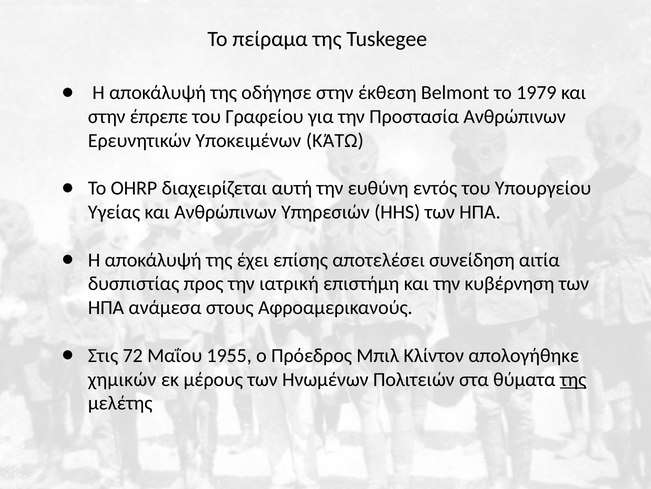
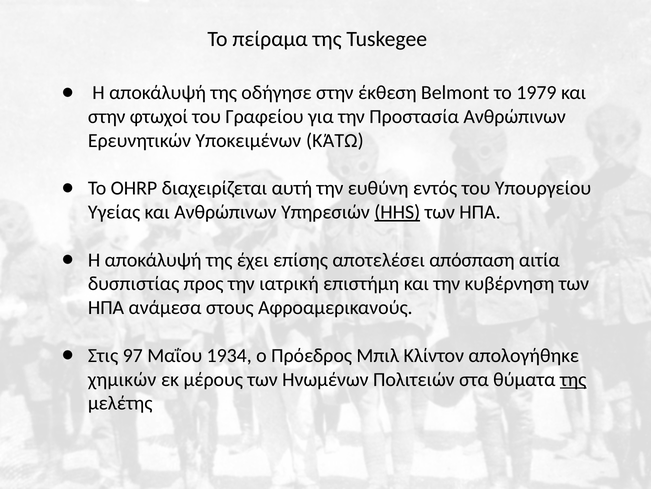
έπρεπε: έπρεπε -> φτωχοί
HHS underline: none -> present
συνείδηση: συνείδηση -> απόσπαση
72: 72 -> 97
1955: 1955 -> 1934
